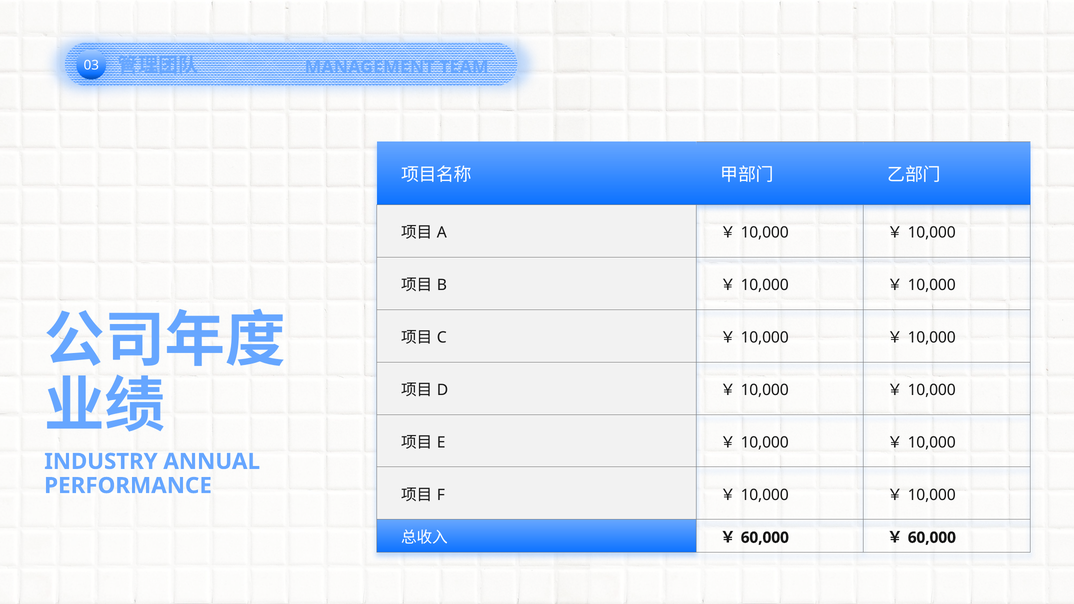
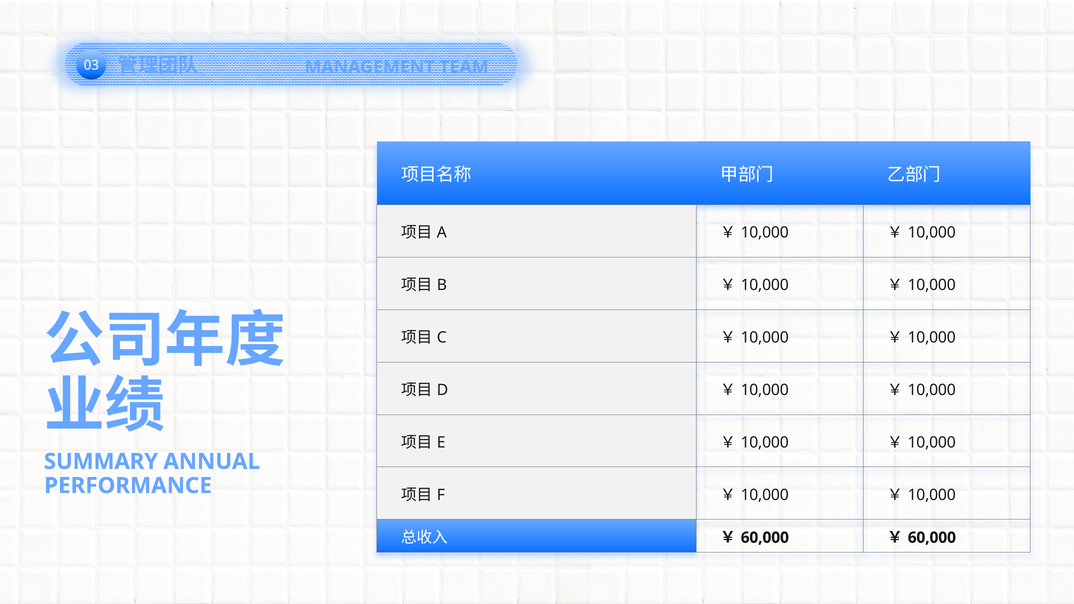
INDUSTRY: INDUSTRY -> SUMMARY
